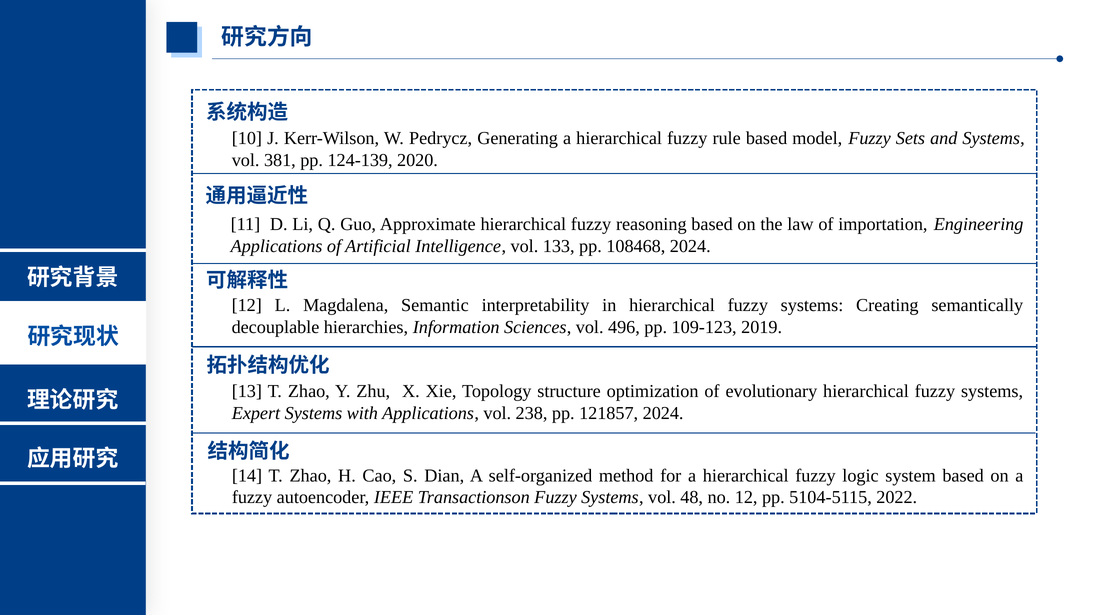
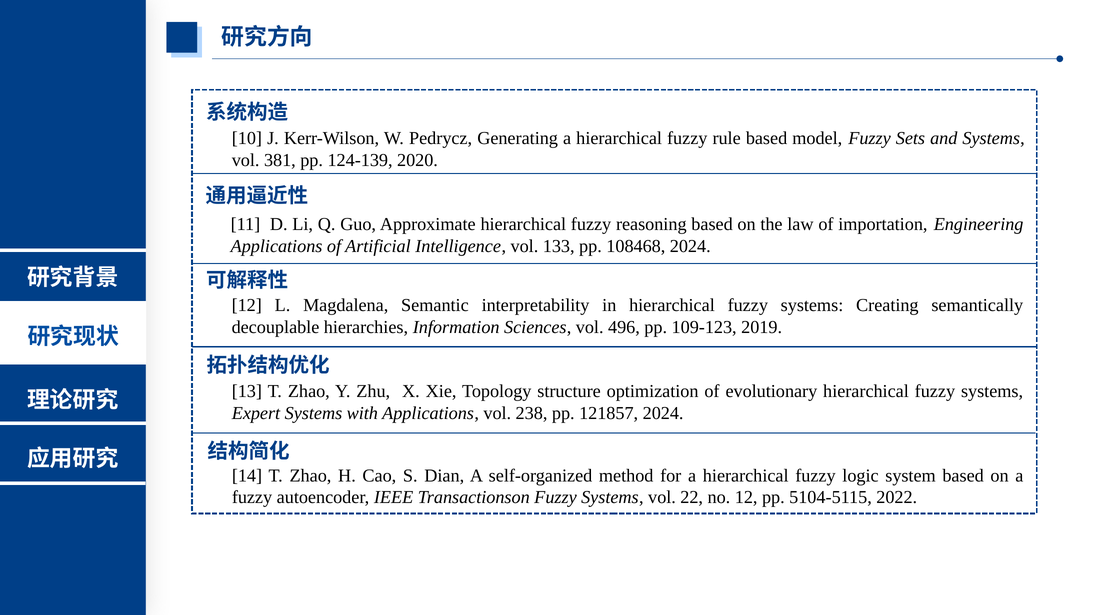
48: 48 -> 22
